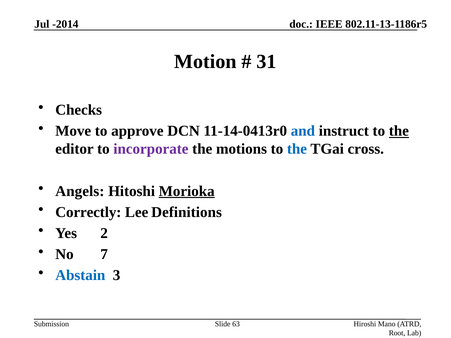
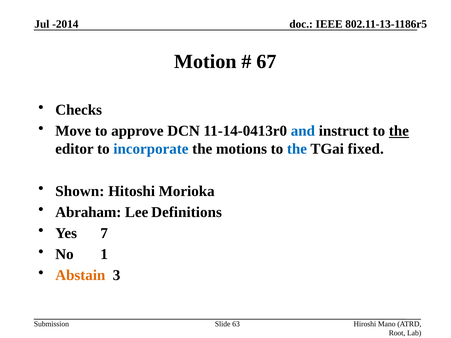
31: 31 -> 67
incorporate colour: purple -> blue
cross: cross -> fixed
Angels: Angels -> Shown
Morioka underline: present -> none
Correctly: Correctly -> Abraham
2: 2 -> 7
7: 7 -> 1
Abstain colour: blue -> orange
